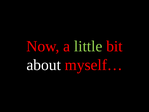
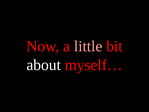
little colour: light green -> pink
